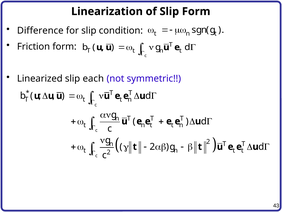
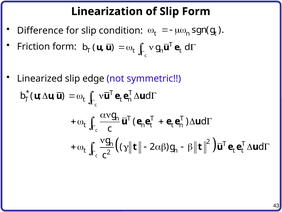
each: each -> edge
